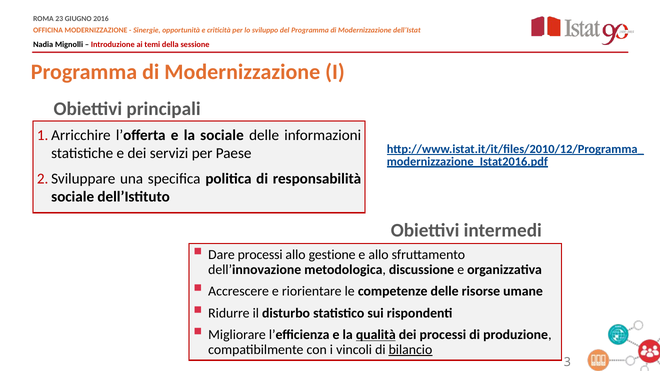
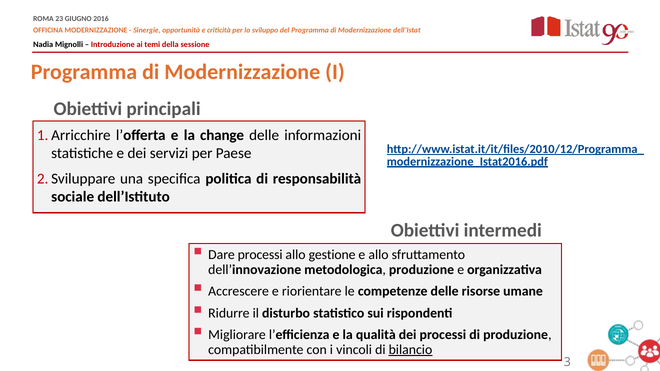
la sociale: sociale -> change
metodologica discussione: discussione -> produzione
qualità underline: present -> none
